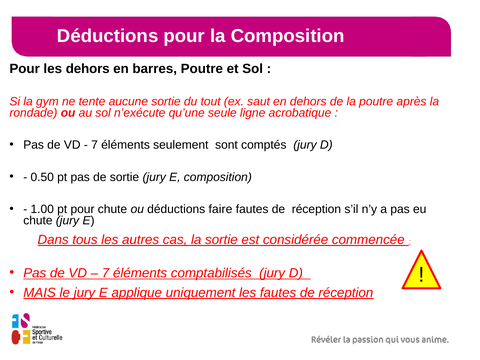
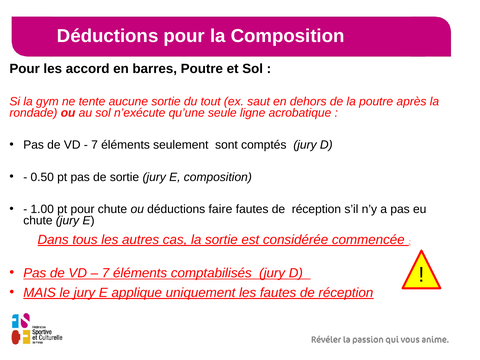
les dehors: dehors -> accord
